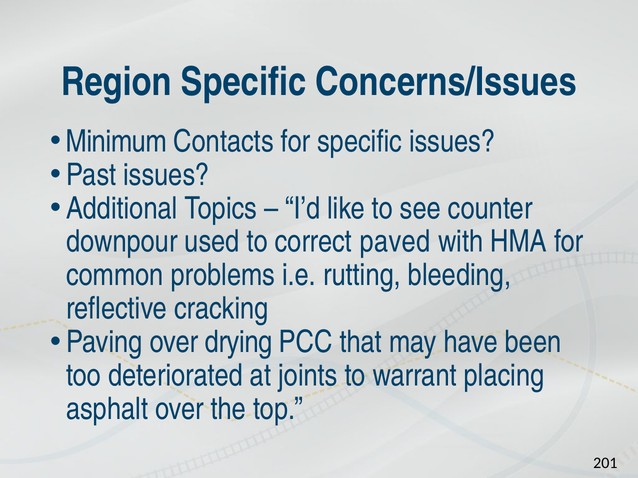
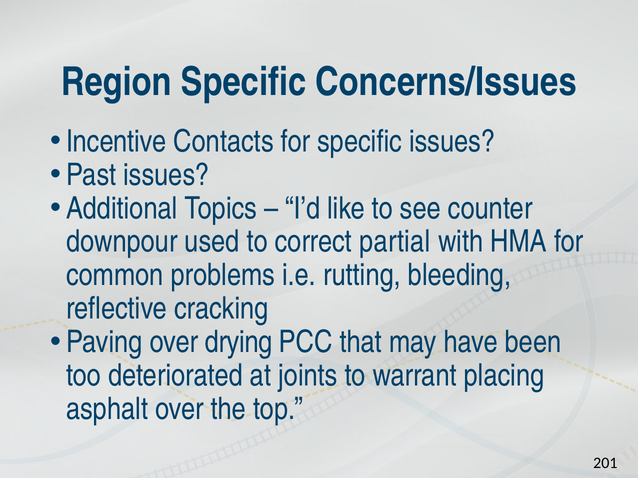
Minimum: Minimum -> Incentive
paved: paved -> partial
